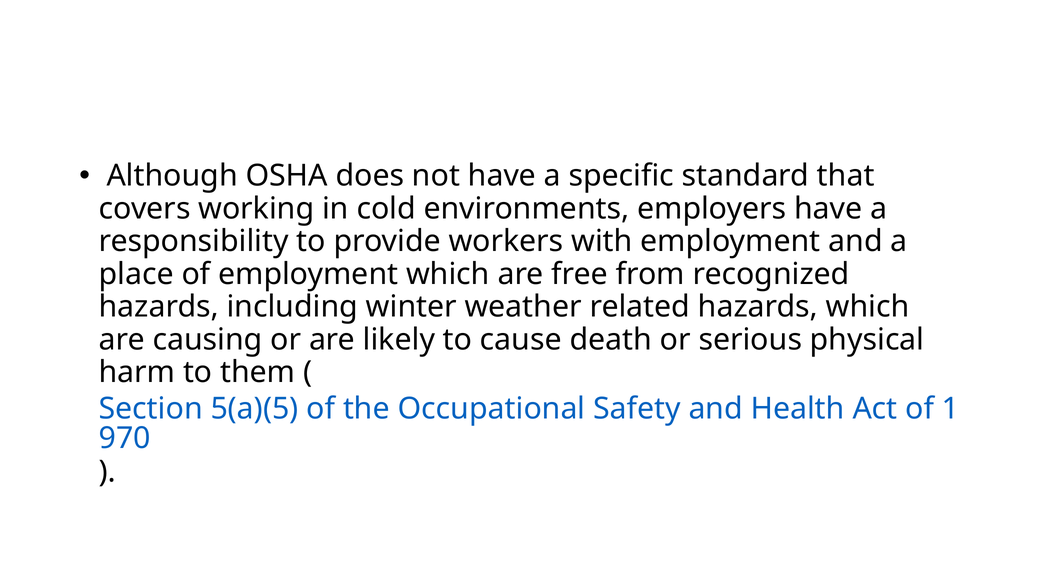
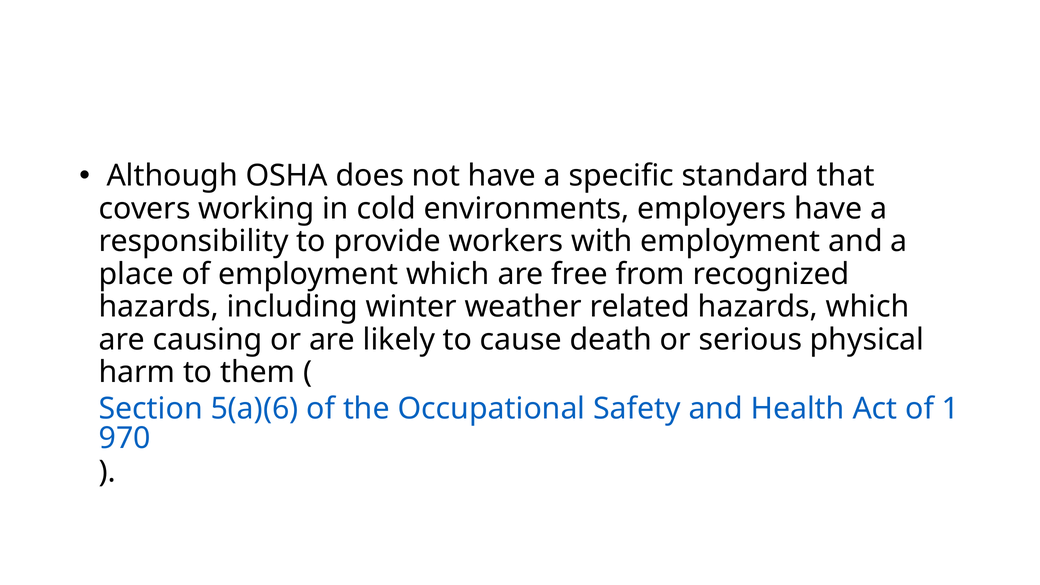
5(a)(5: 5(a)(5 -> 5(a)(6
